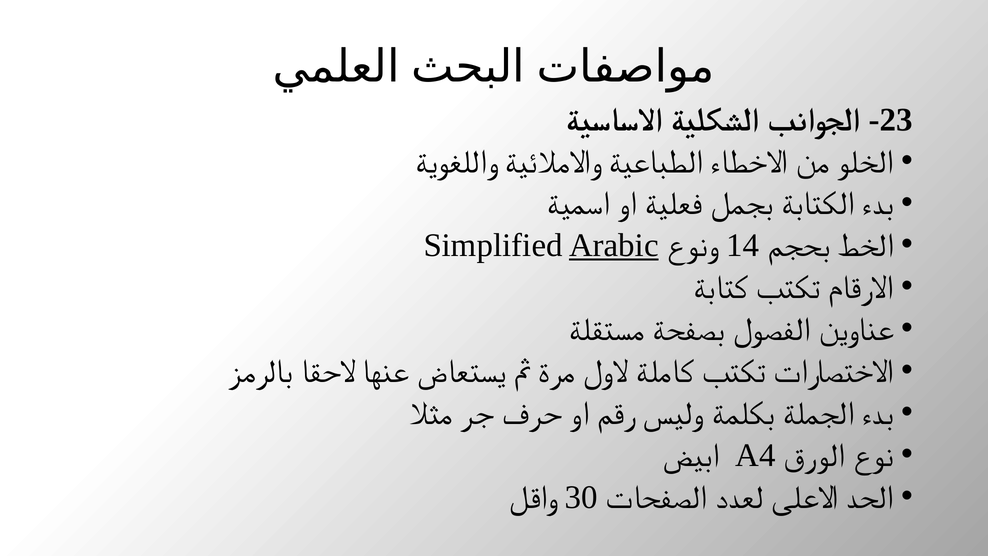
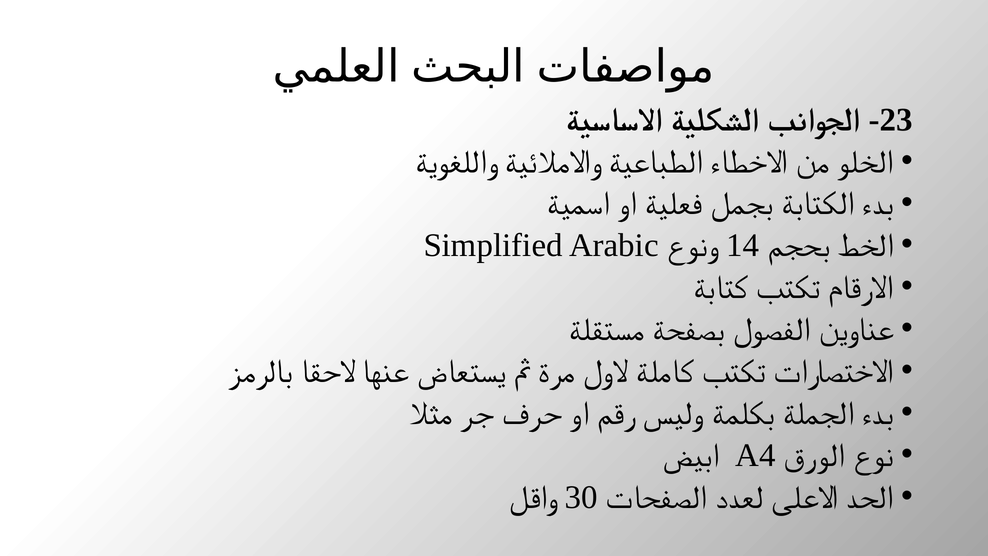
Arabic underline: present -> none
